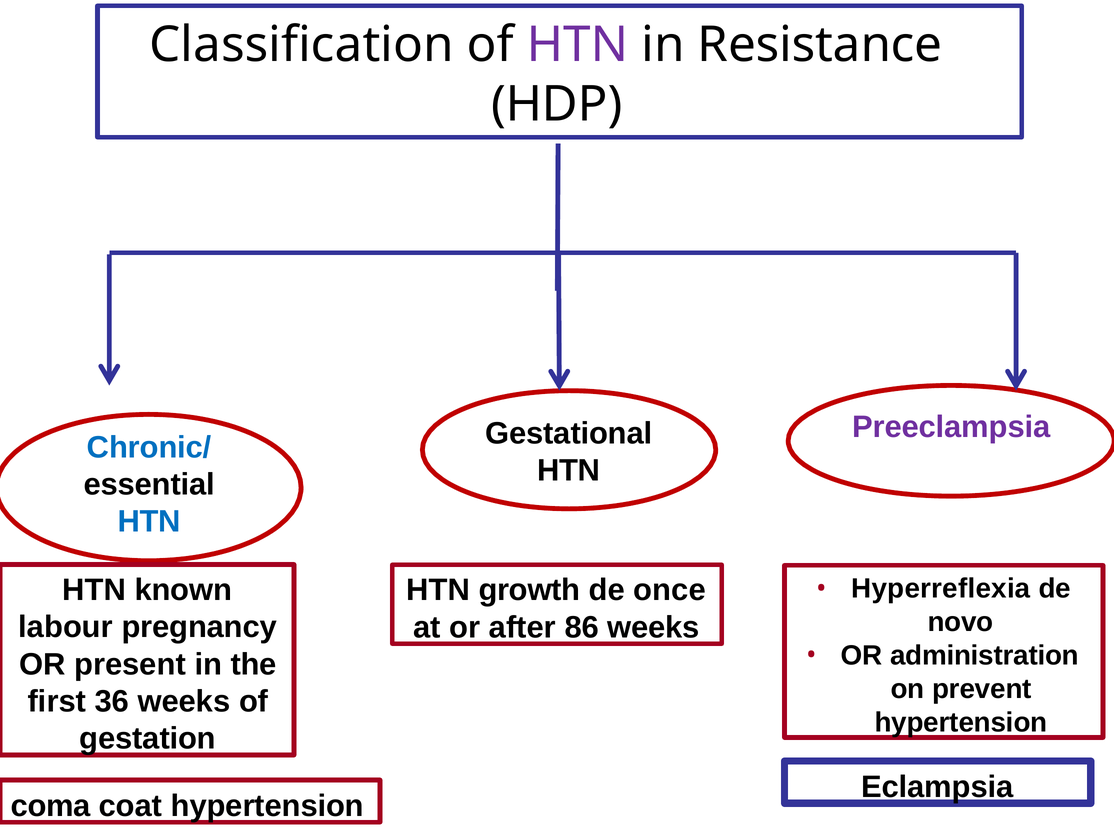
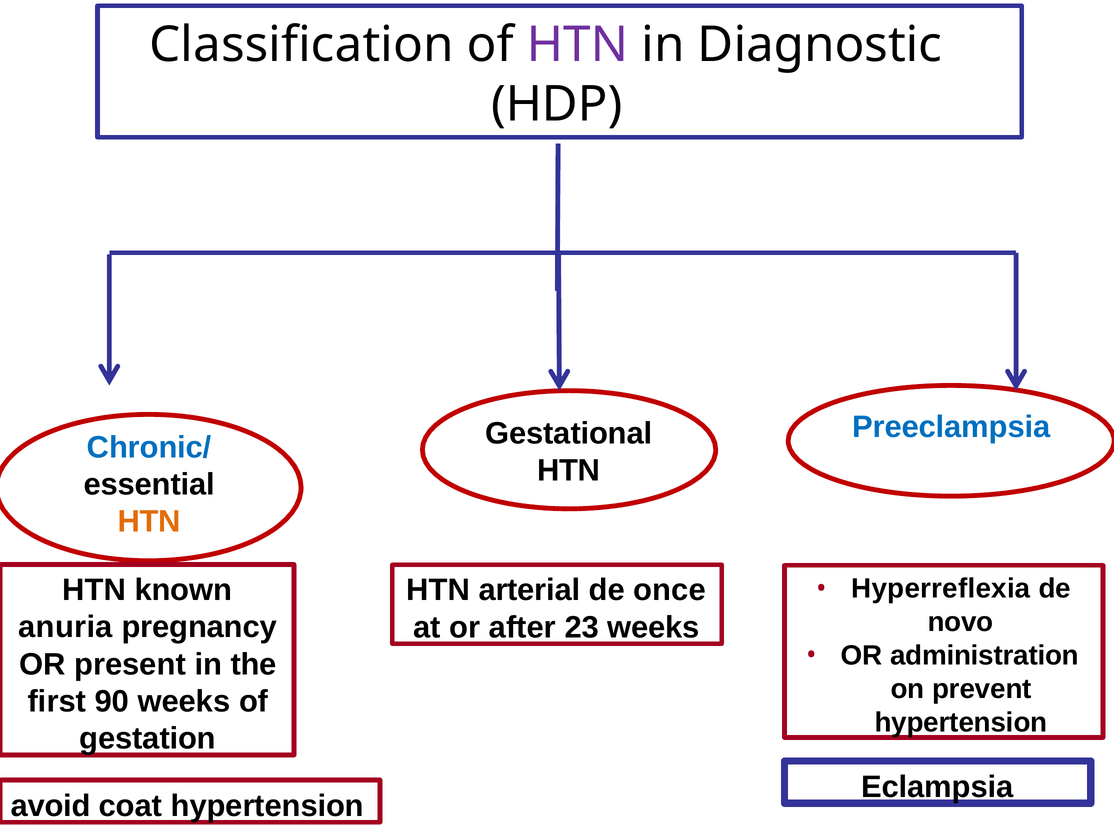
Resistance: Resistance -> Diagnostic
Preeclampsia colour: purple -> blue
HTN at (149, 521) colour: blue -> orange
growth: growth -> arterial
labour: labour -> anuria
86: 86 -> 23
36: 36 -> 90
coma: coma -> avoid
